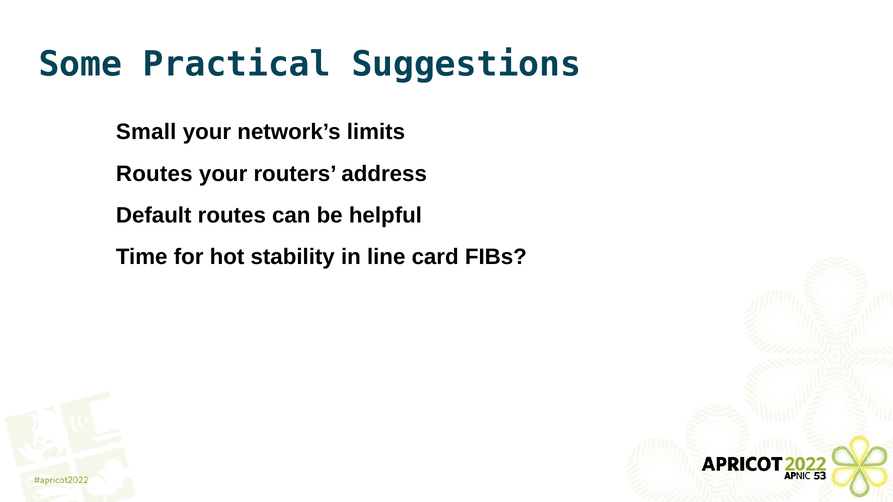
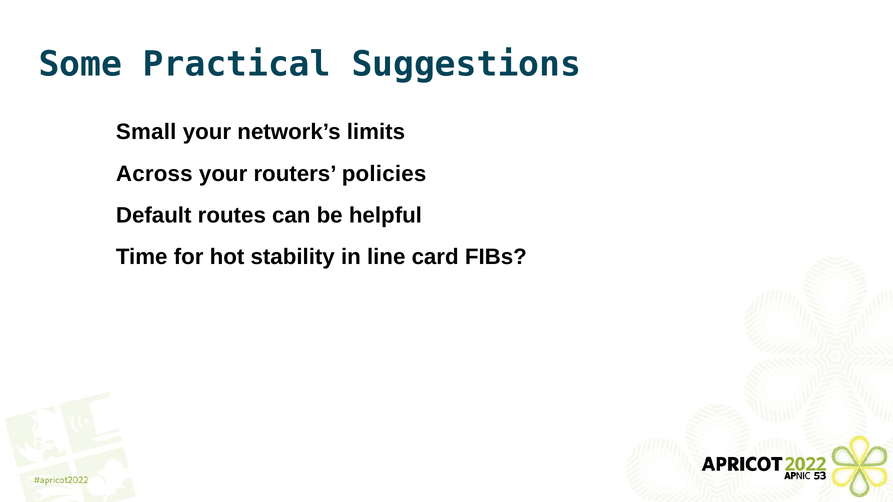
Routes at (154, 174): Routes -> Across
address: address -> policies
